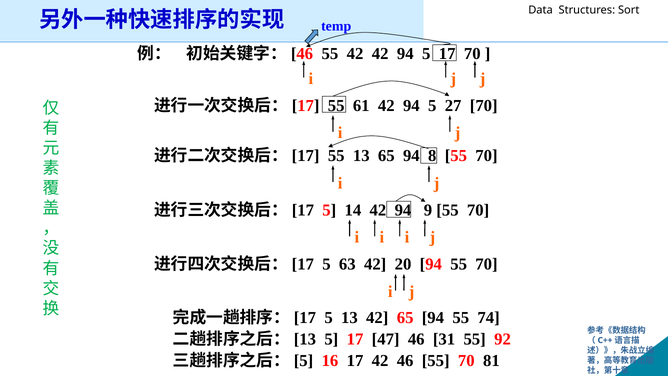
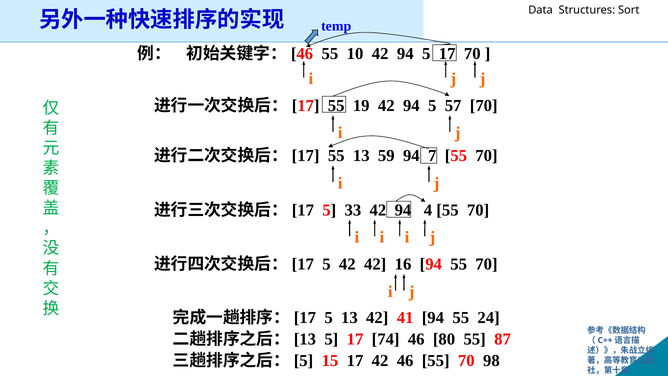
55 42: 42 -> 10
61: 61 -> 19
27: 27 -> 57
13 65: 65 -> 59
8: 8 -> 7
14: 14 -> 33
9: 9 -> 4
5 63: 63 -> 42
20: 20 -> 16
42 65: 65 -> 41
74: 74 -> 24
47: 47 -> 74
31: 31 -> 80
92: 92 -> 87
16: 16 -> 15
81: 81 -> 98
